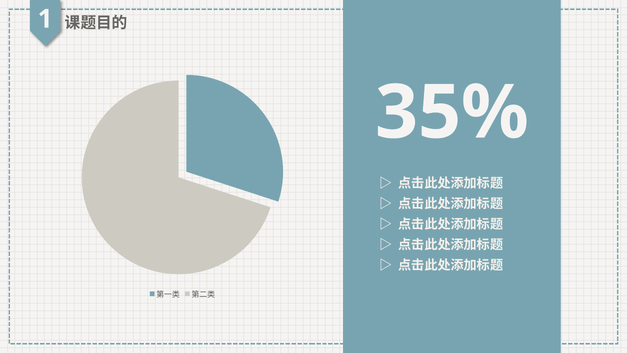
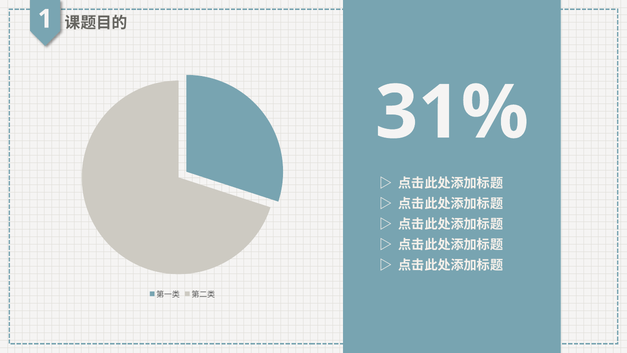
35%: 35% -> 31%
